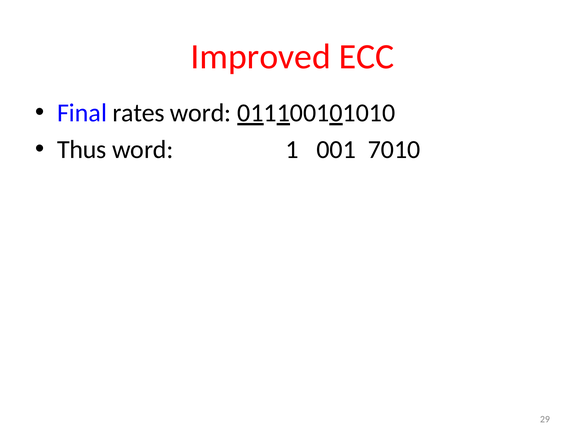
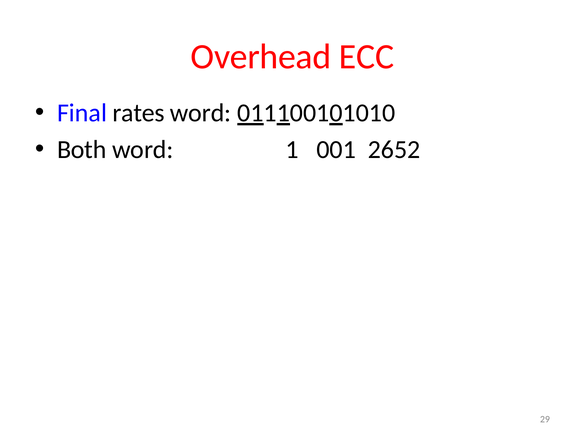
Improved: Improved -> Overhead
Thus: Thus -> Both
7010: 7010 -> 2652
